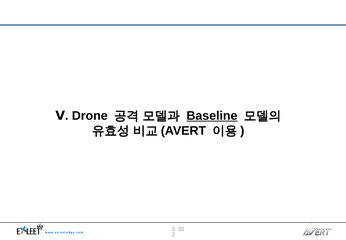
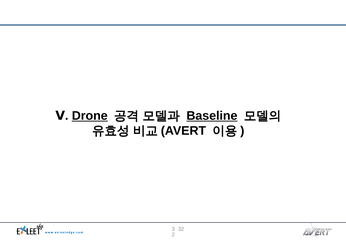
Drone underline: none -> present
